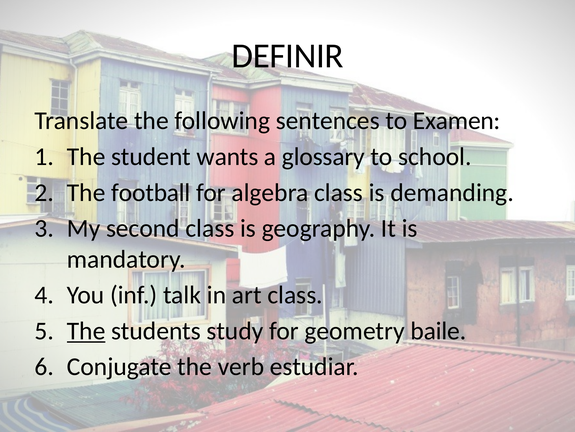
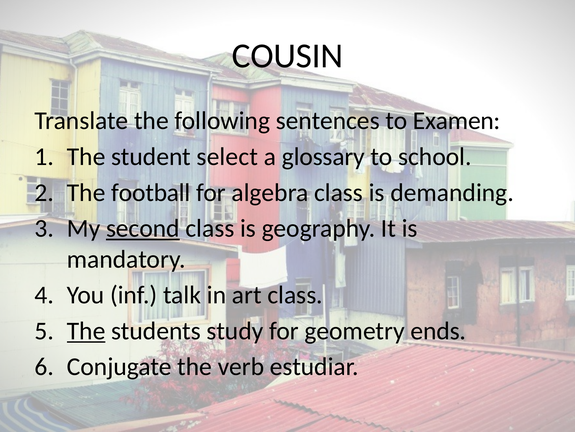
DEFINIR: DEFINIR -> COUSIN
wants: wants -> select
second underline: none -> present
baile: baile -> ends
